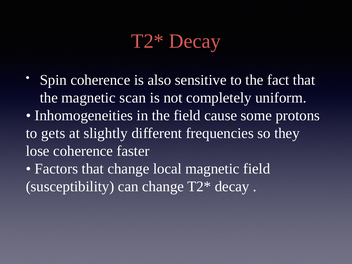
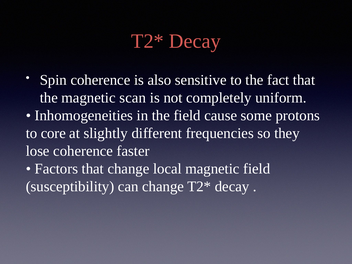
gets: gets -> core
